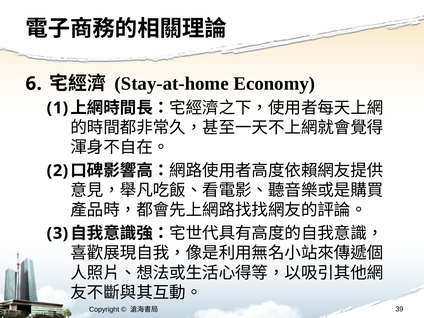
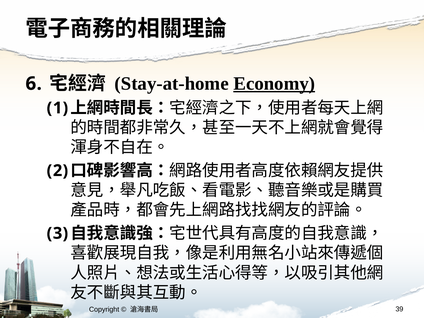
Economy underline: none -> present
